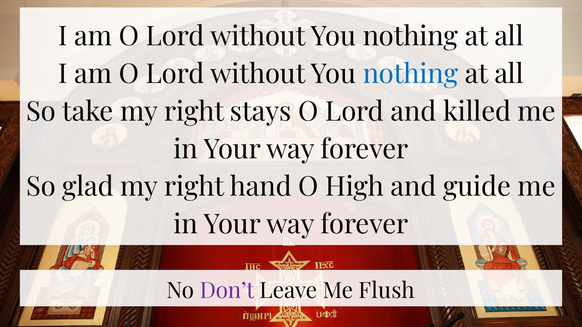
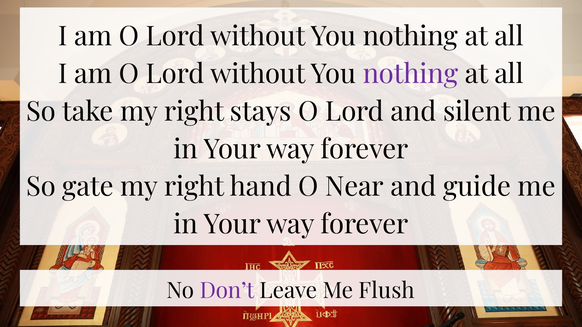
nothing at (410, 74) colour: blue -> purple
killed: killed -> silent
glad: glad -> gate
High: High -> Near
